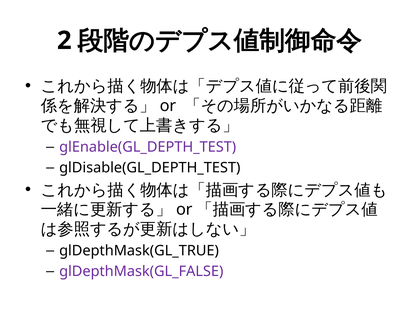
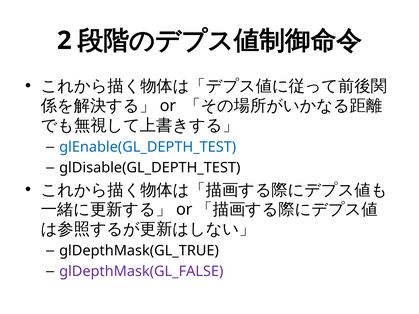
glEnable(GL_DEPTH_TEST colour: purple -> blue
